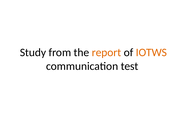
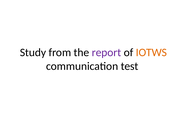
report colour: orange -> purple
